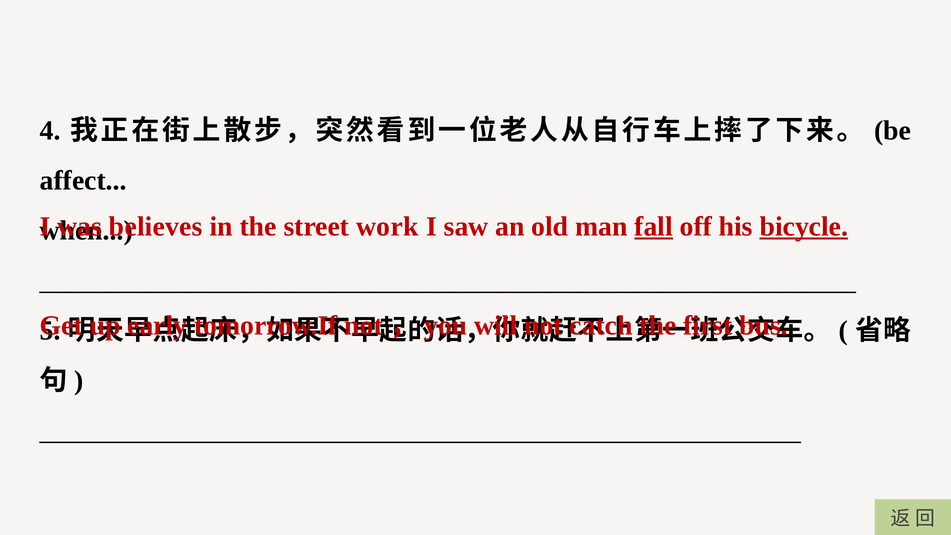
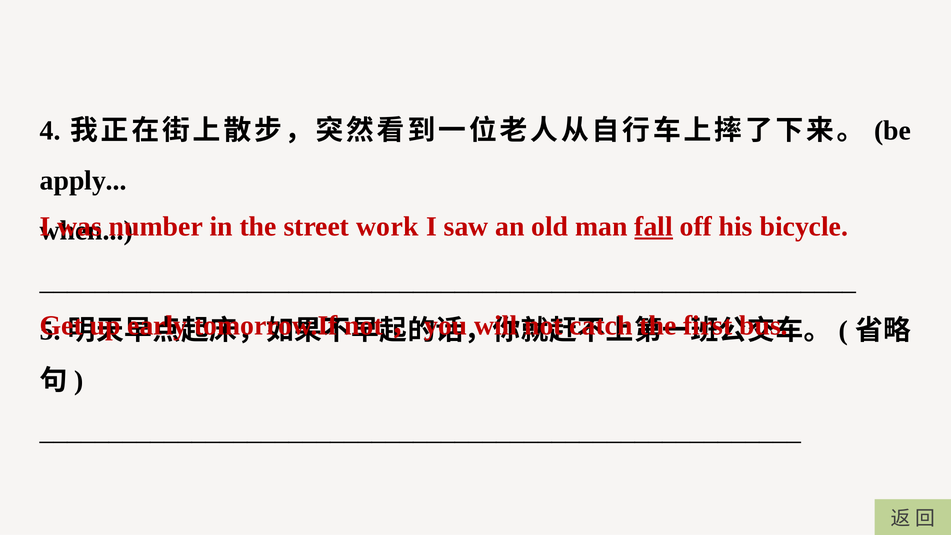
affect: affect -> apply
believes: believes -> number
bicycle underline: present -> none
